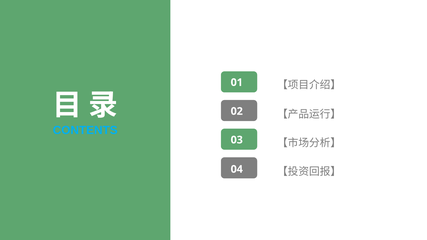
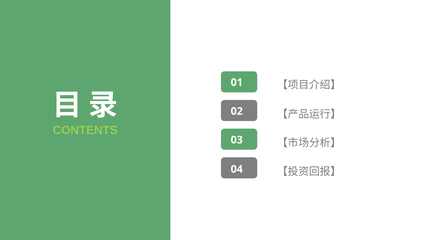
CONTENTS colour: light blue -> light green
